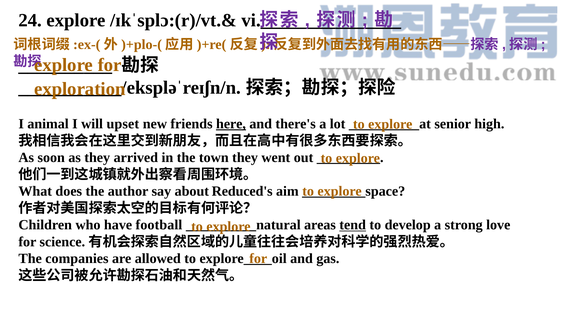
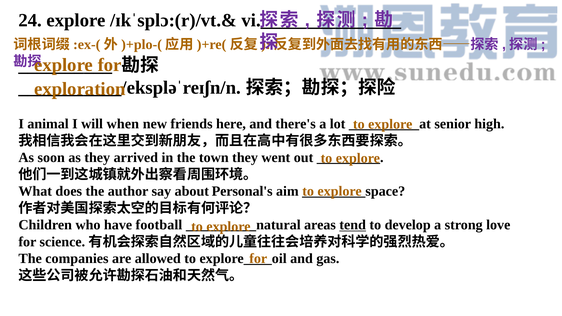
upset: upset -> when
here underline: present -> none
Reduced's: Reduced's -> Personal's
